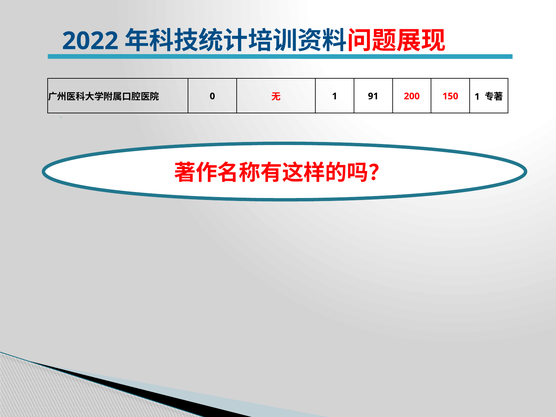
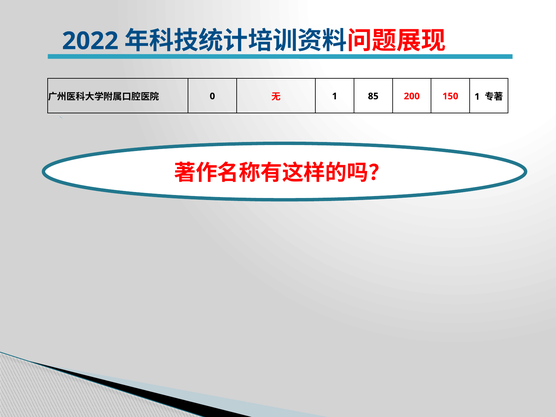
91: 91 -> 85
